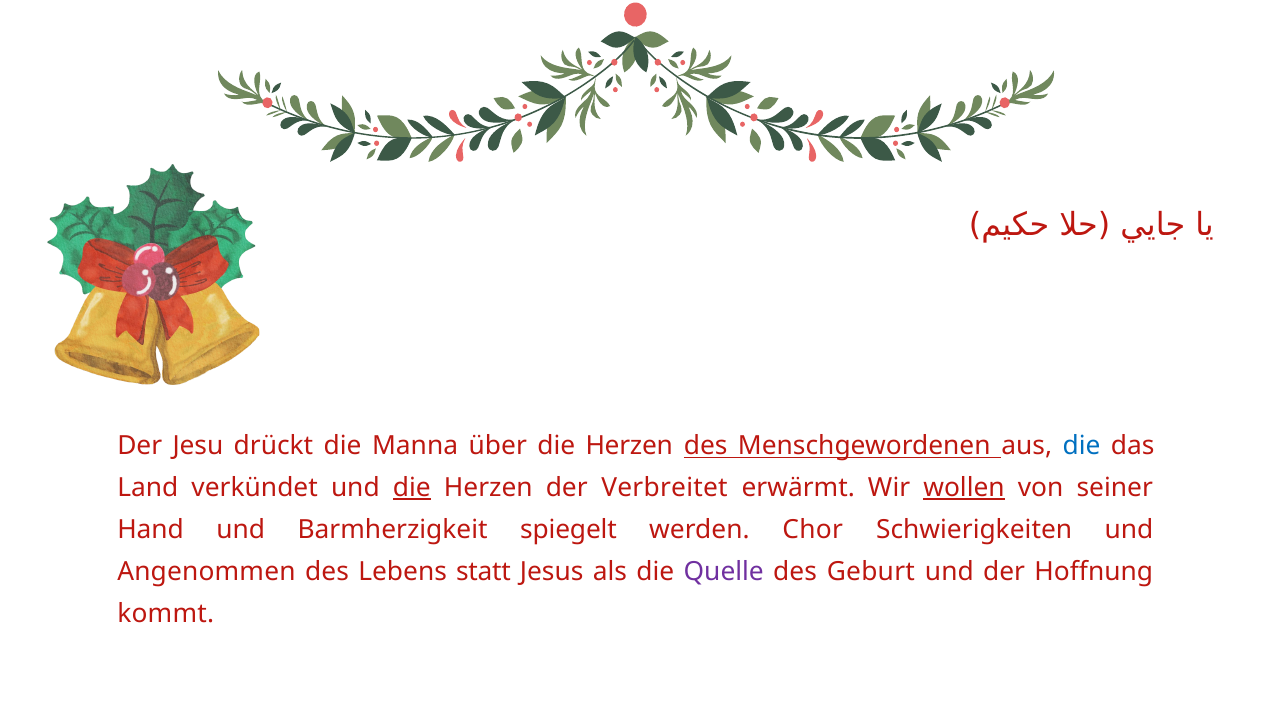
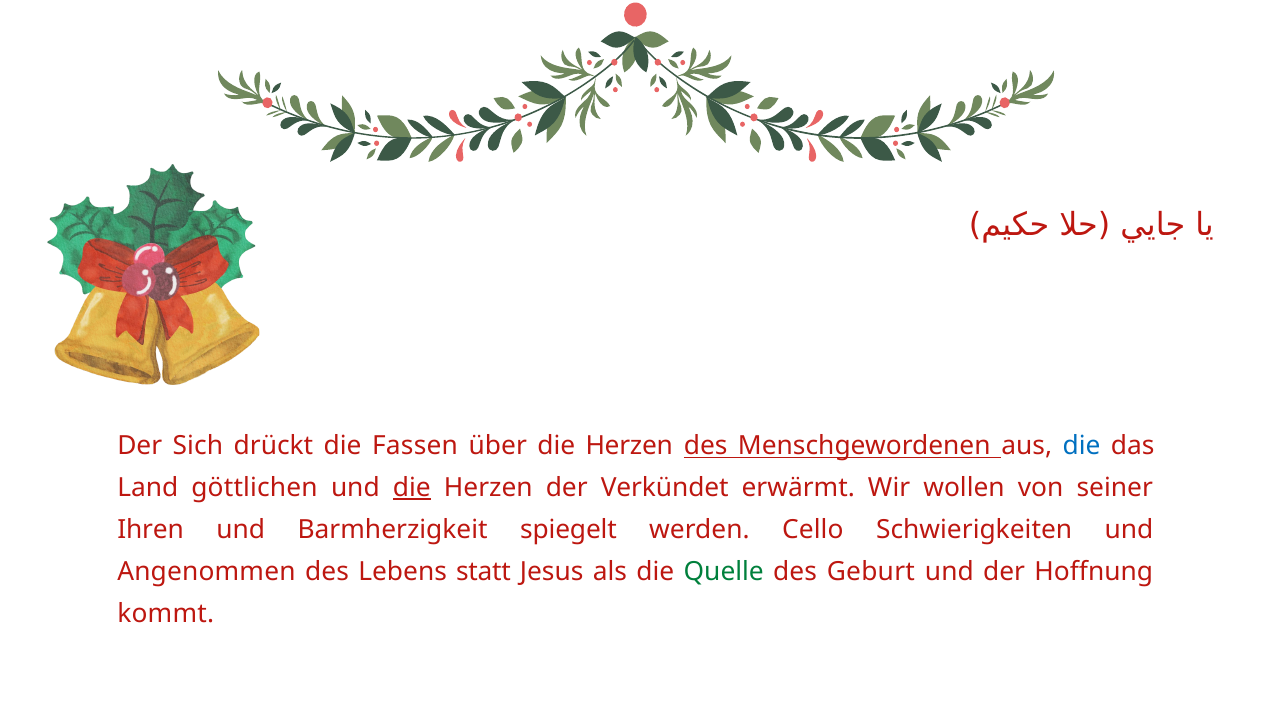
Jesu: Jesu -> Sich
Manna: Manna -> Fassen
verkündet: verkündet -> göttlichen
Verbreitet: Verbreitet -> Verkündet
wollen underline: present -> none
Hand: Hand -> Ihren
Chor: Chor -> Cello
Quelle colour: purple -> green
